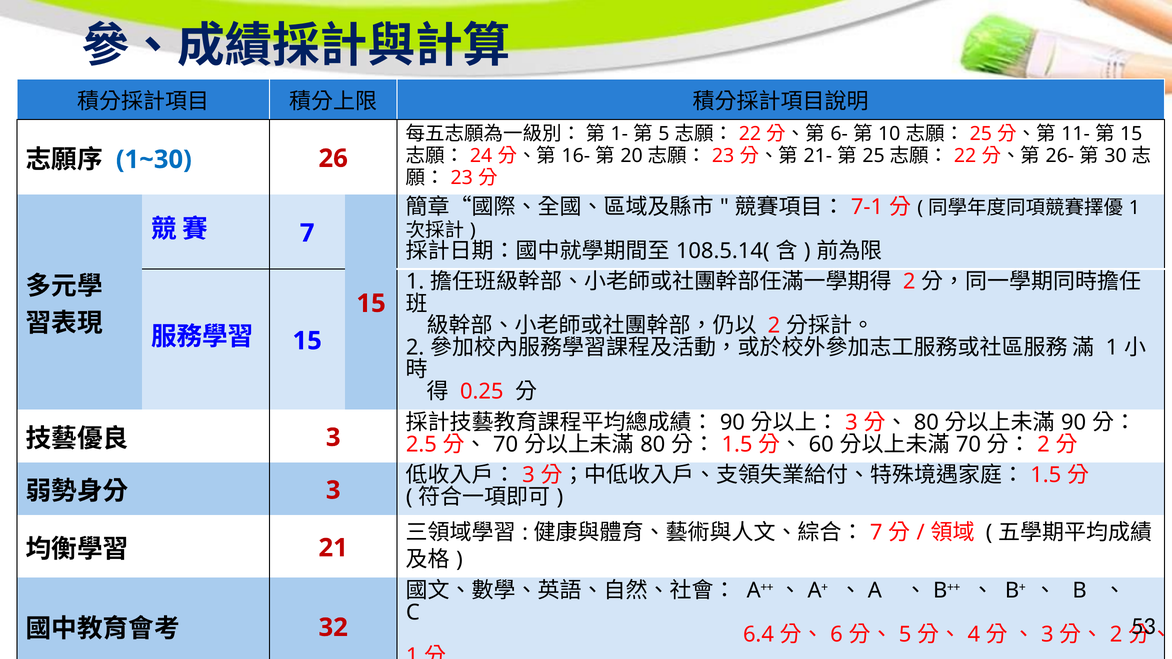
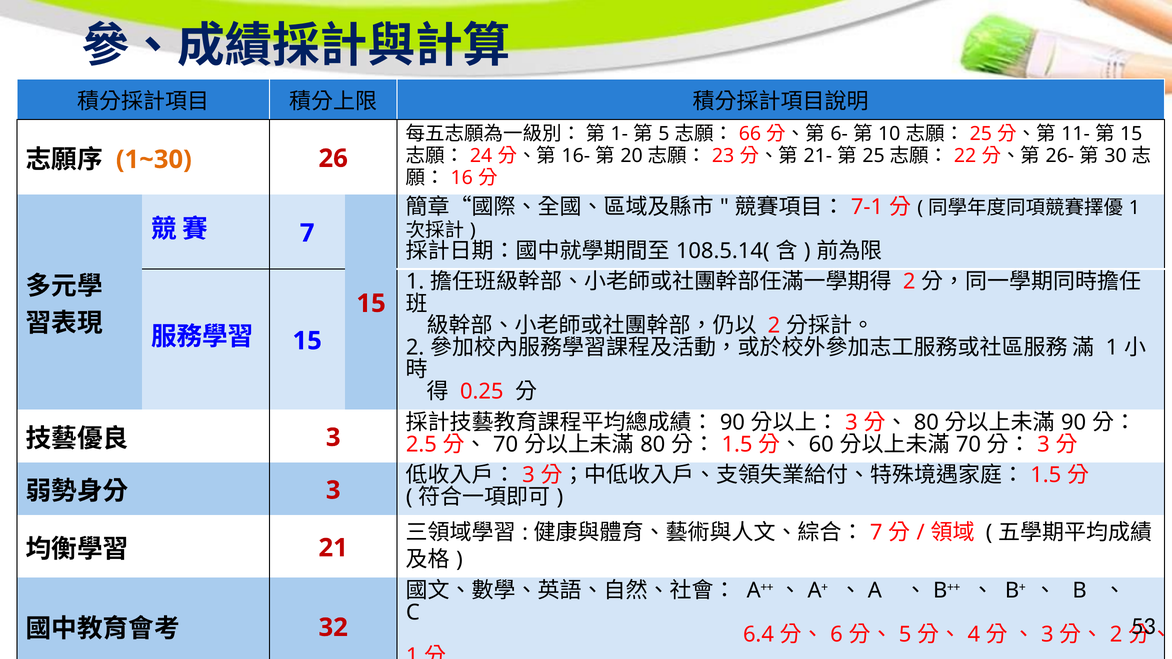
22 at (750, 134): 22 -> 66
1~30 colour: blue -> orange
23 at (462, 178): 23 -> 16
2 at (1043, 444): 2 -> 3
